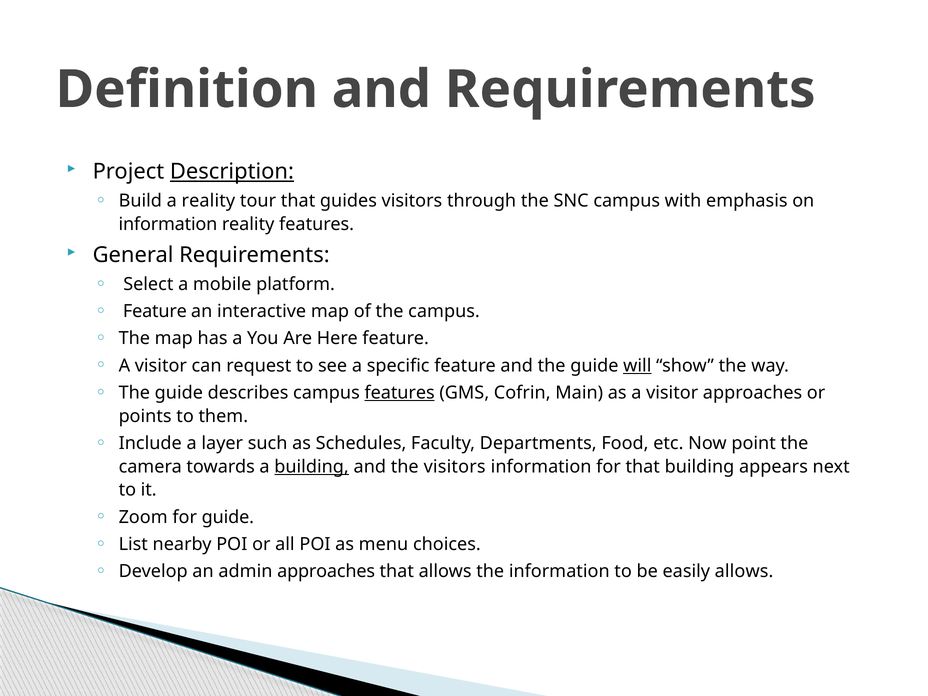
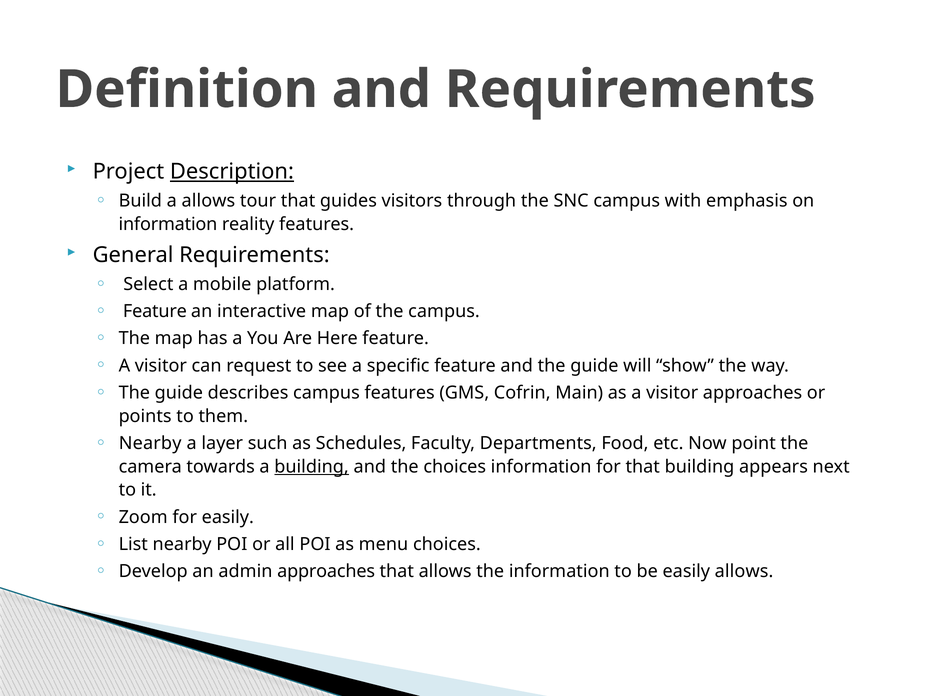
a reality: reality -> allows
will underline: present -> none
features at (400, 393) underline: present -> none
Include at (150, 443): Include -> Nearby
the visitors: visitors -> choices
for guide: guide -> easily
